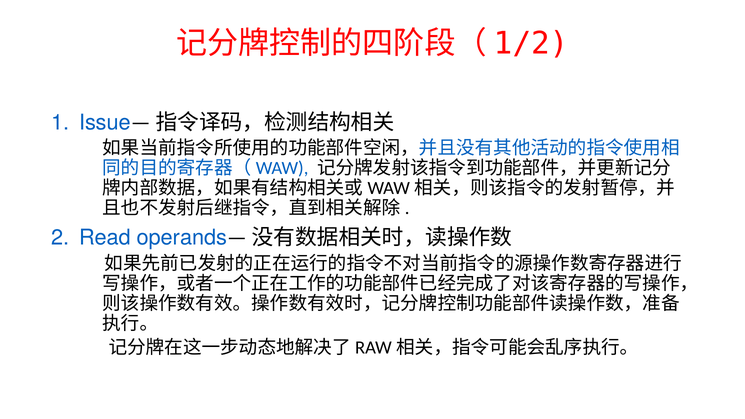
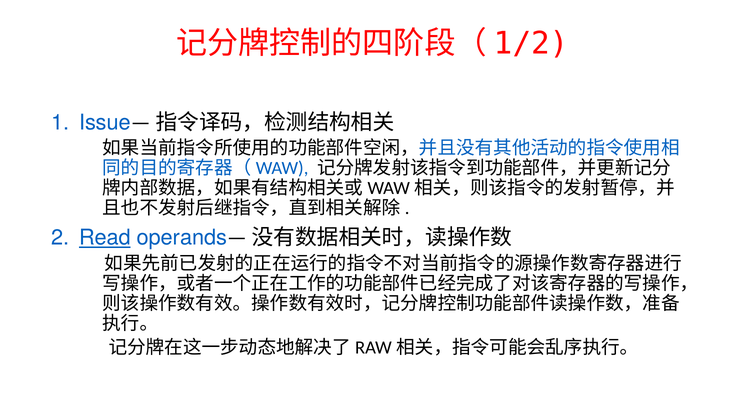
Read underline: none -> present
